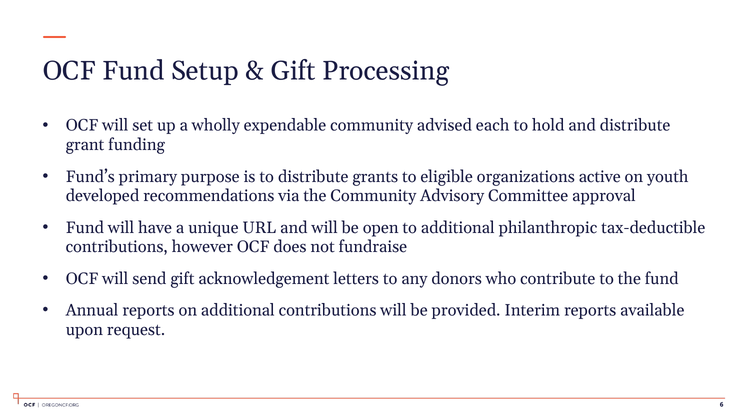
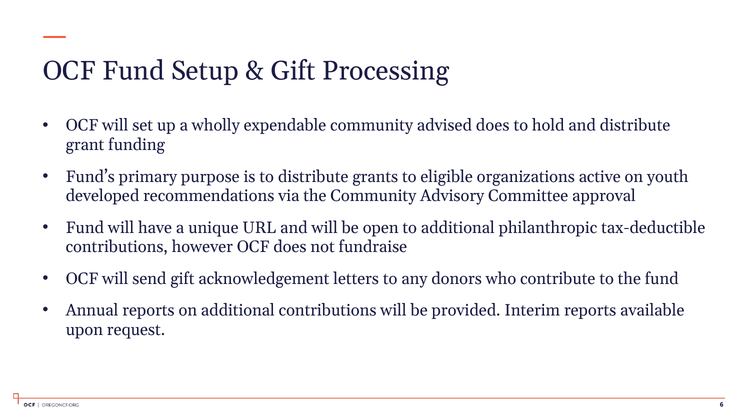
advised each: each -> does
